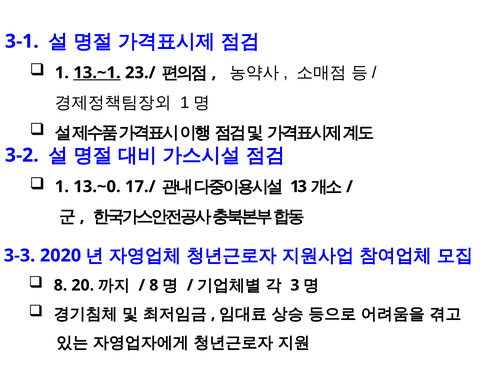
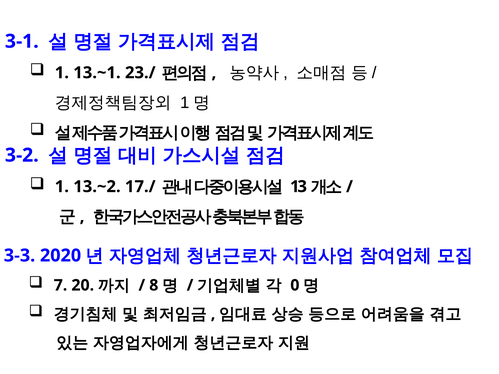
13.~1 underline: present -> none
13.~0: 13.~0 -> 13.~2
8 at (60, 285): 8 -> 7
3: 3 -> 0
